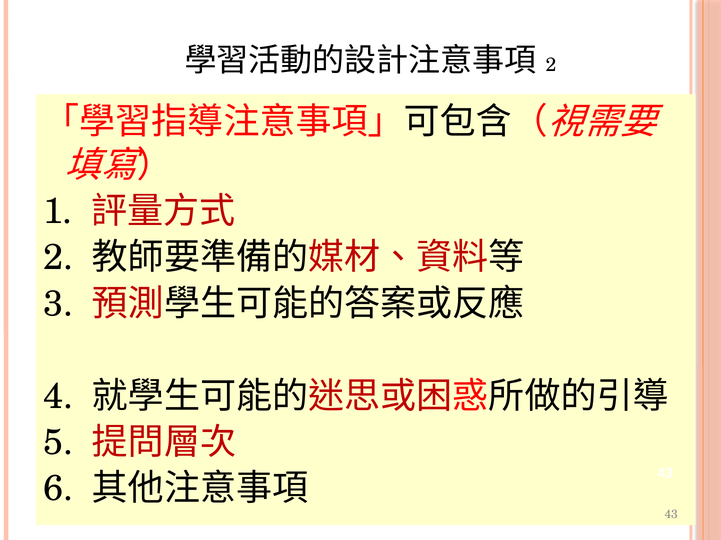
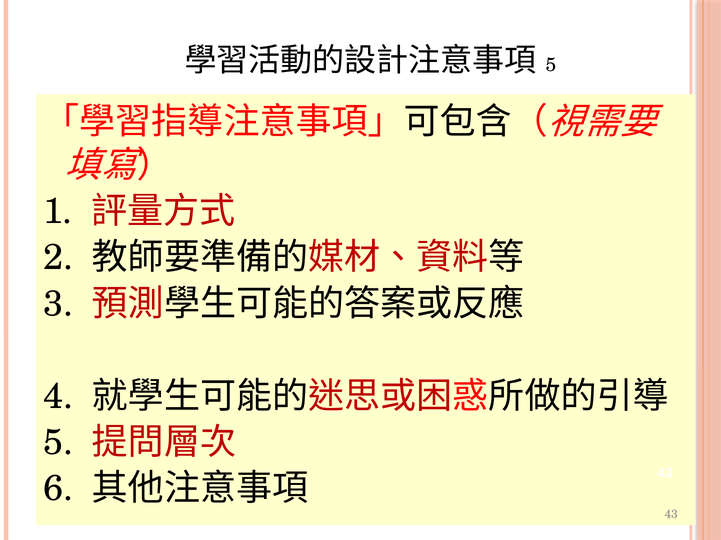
2 at (551, 65): 2 -> 5
